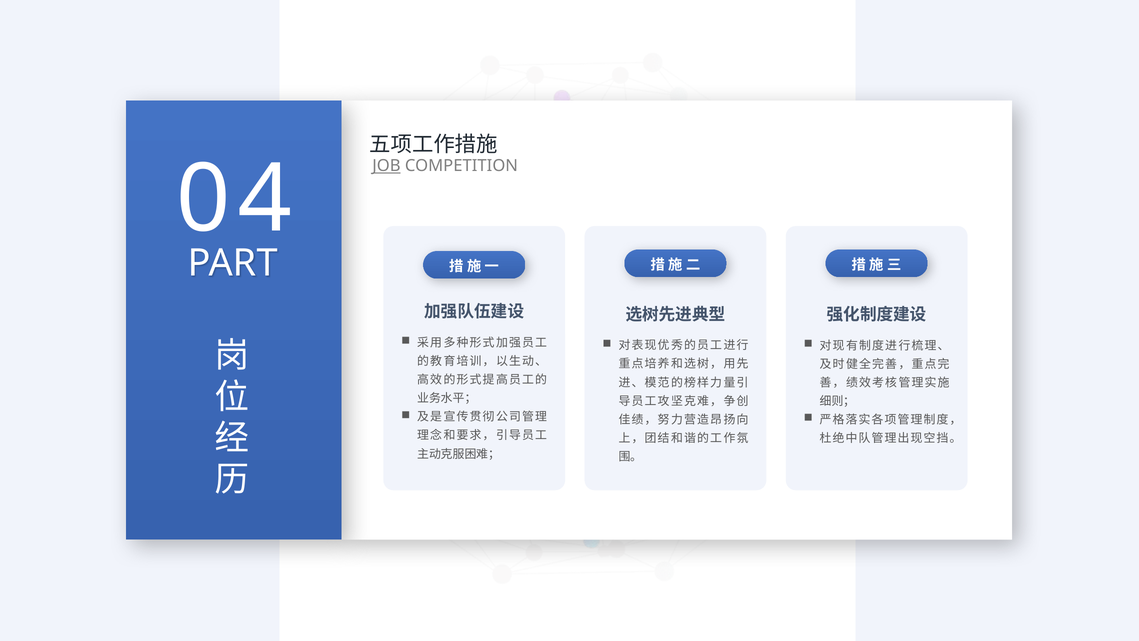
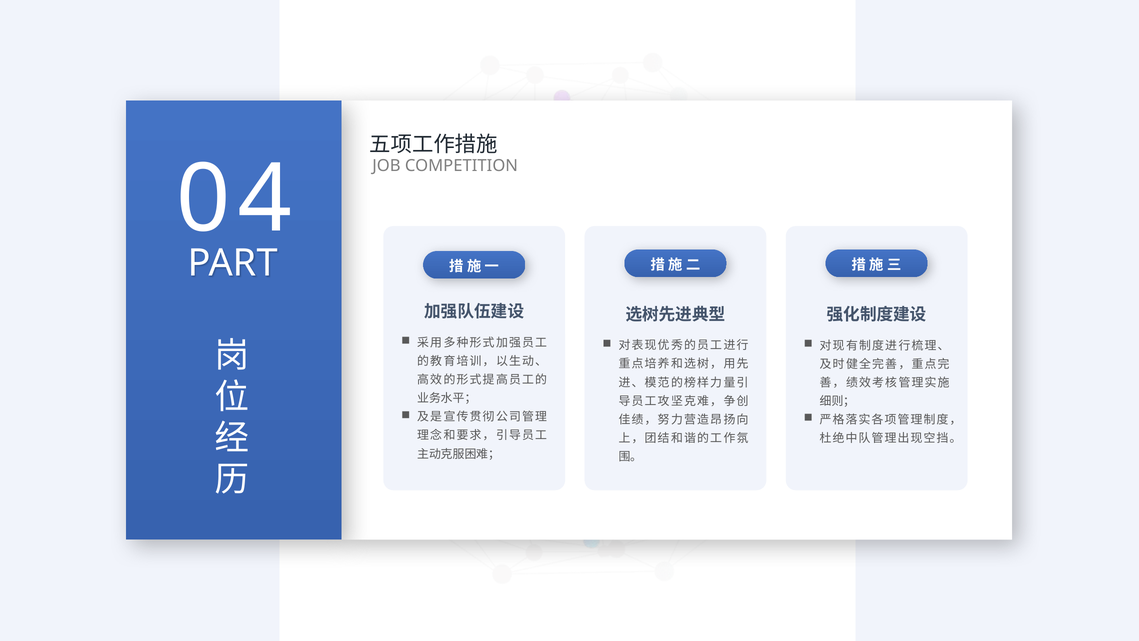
JOB underline: present -> none
